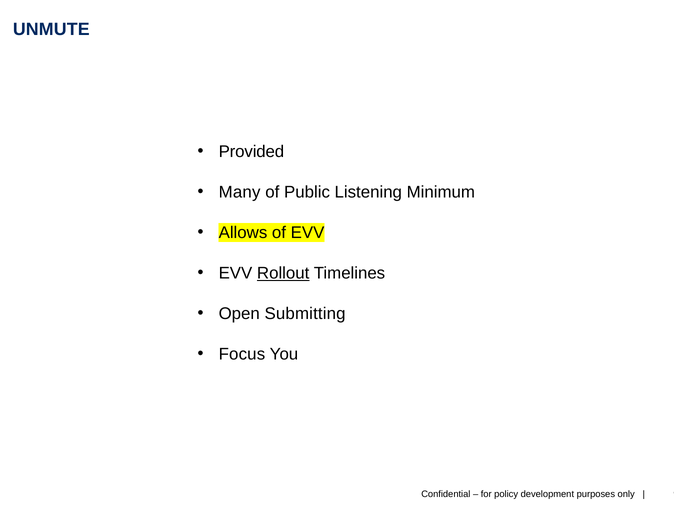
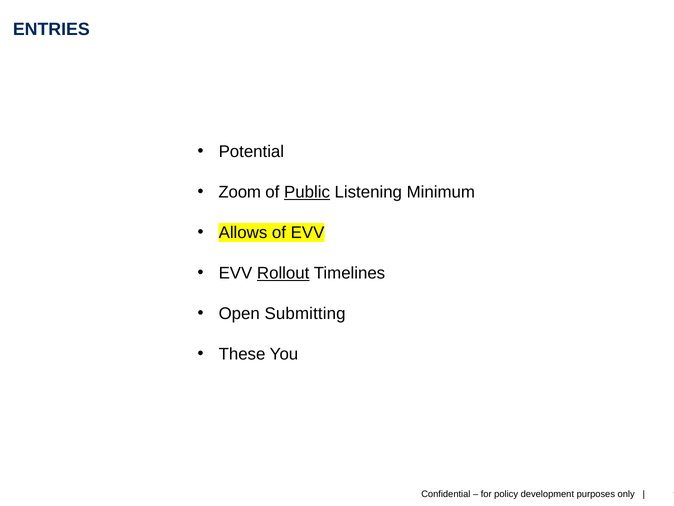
UNMUTE: UNMUTE -> ENTRIES
Provided: Provided -> Potential
Many: Many -> Zoom
Public underline: none -> present
Focus: Focus -> These
